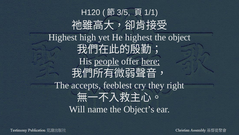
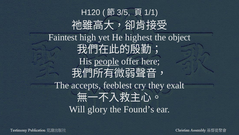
Highest at (63, 37): Highest -> Faintest
here underline: present -> none
right: right -> exalt
name: name -> glory
Object’s: Object’s -> Found’s
